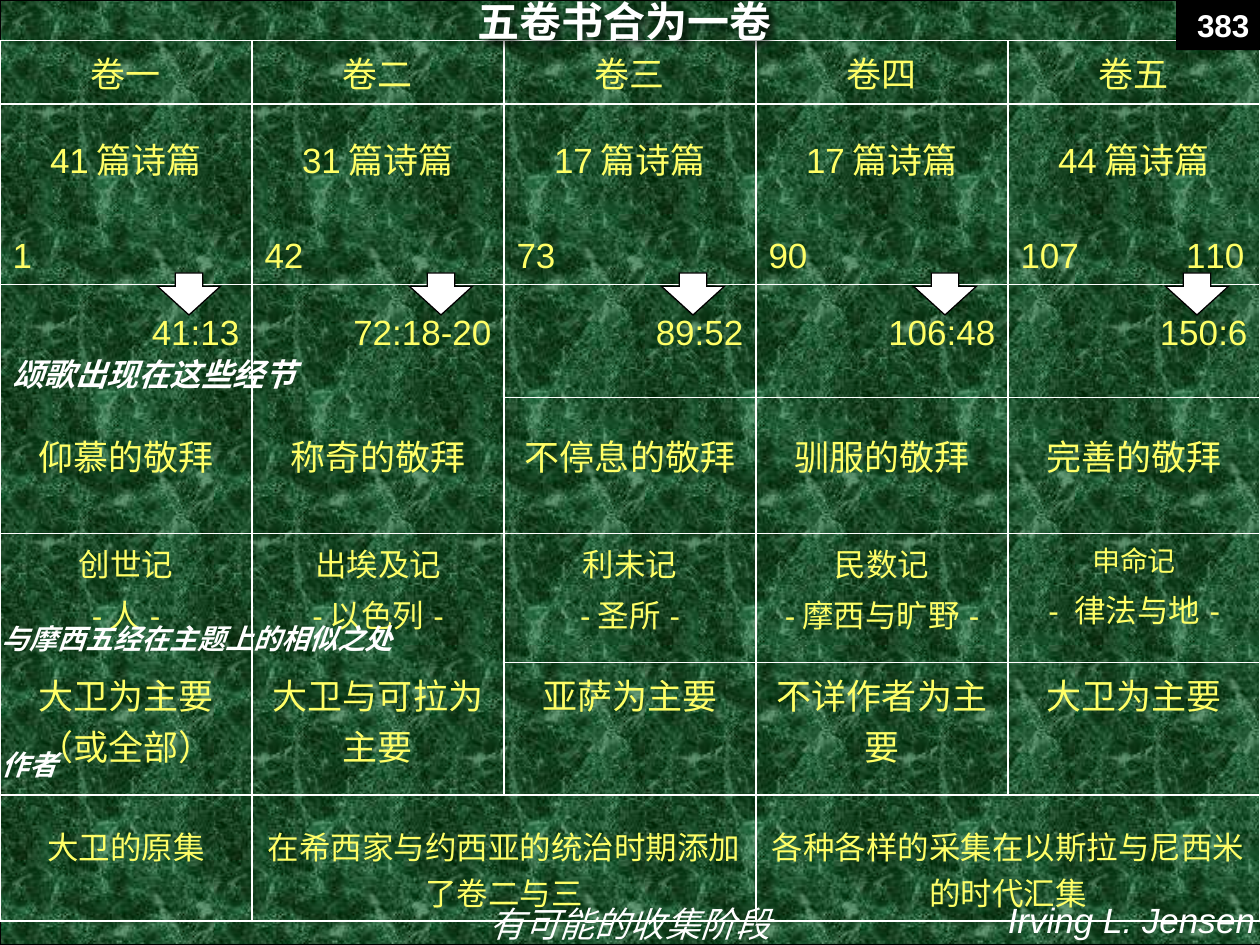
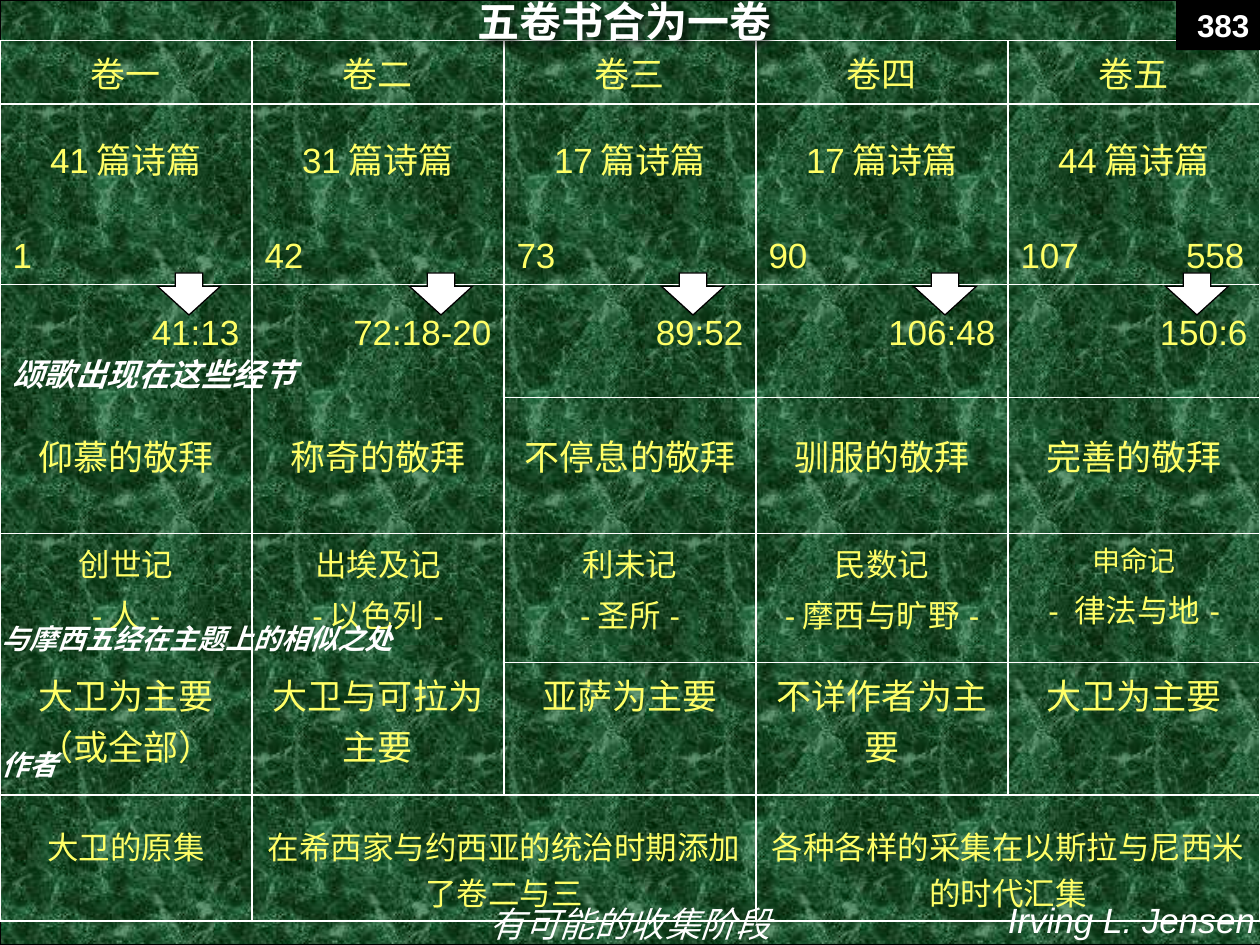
110: 110 -> 558
